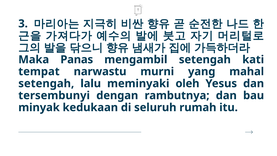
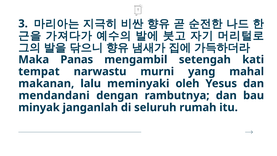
setengah at (46, 83): setengah -> makanan
tersembunyi: tersembunyi -> mendandani
kedukaan: kedukaan -> janganlah
